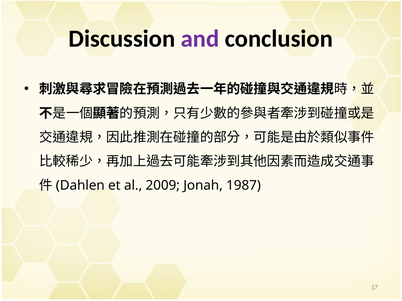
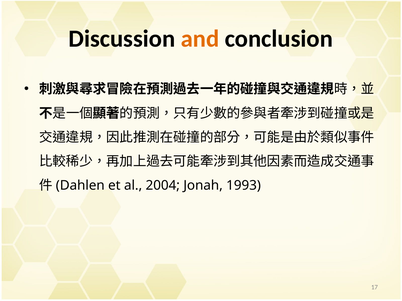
and colour: purple -> orange
2009: 2009 -> 2004
1987: 1987 -> 1993
